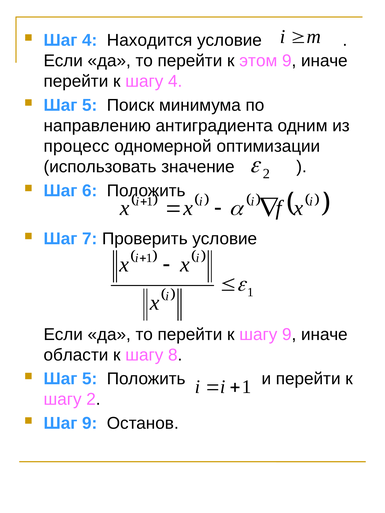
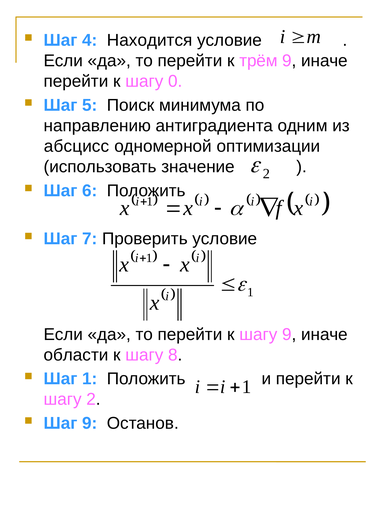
этом: этом -> трём
шагу 4: 4 -> 0
процесс: процесс -> абсцисс
5 at (90, 379): 5 -> 1
